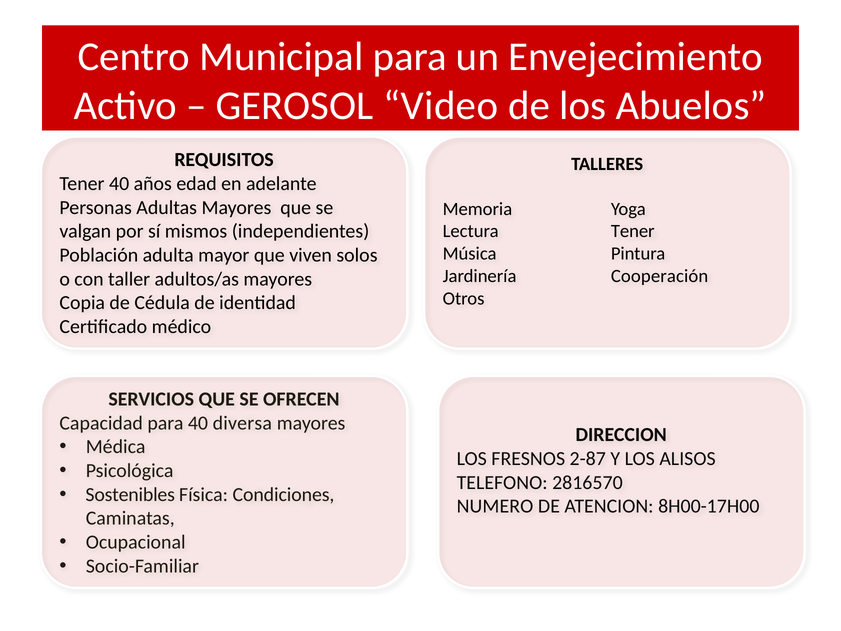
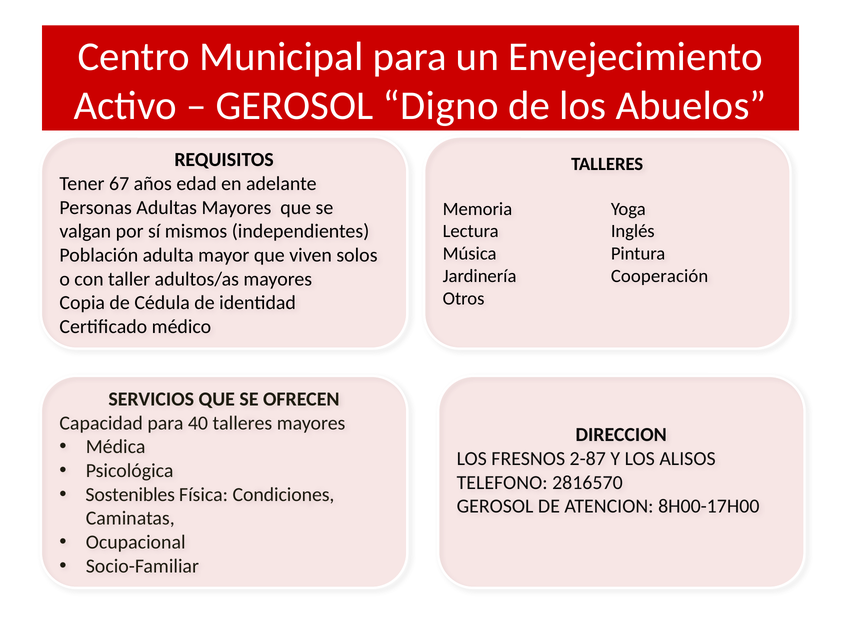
Video: Video -> Digno
Tener 40: 40 -> 67
Lectura Tener: Tener -> Inglés
40 diversa: diversa -> talleres
NUMERO at (495, 506): NUMERO -> GEROSOL
